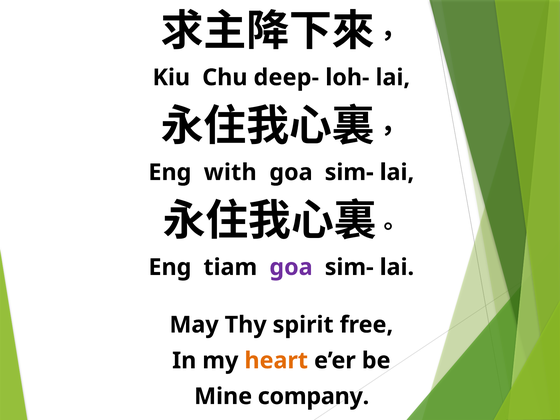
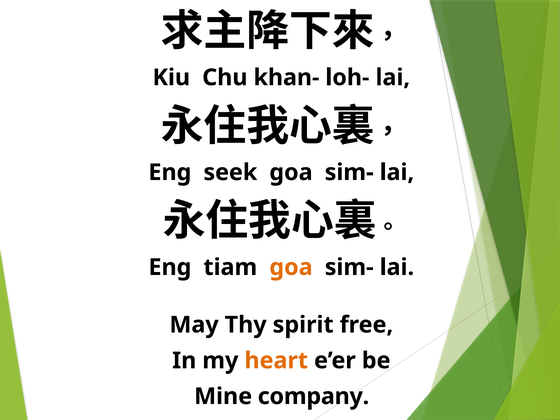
deep-: deep- -> khan-
with: with -> seek
goa at (291, 267) colour: purple -> orange
